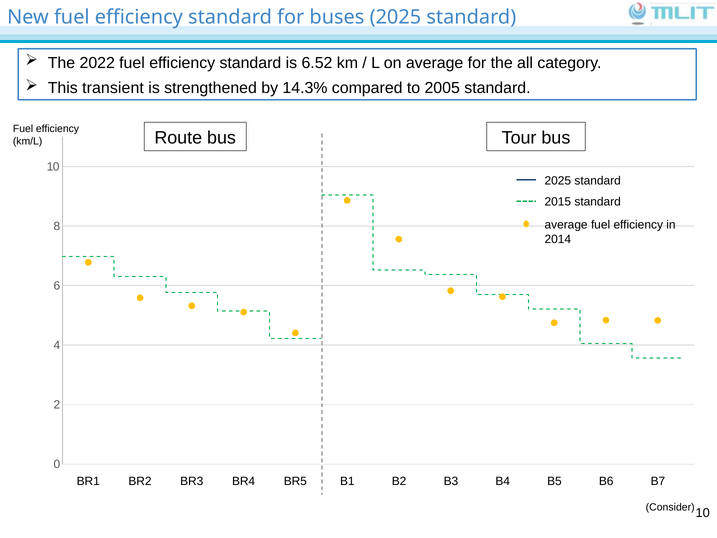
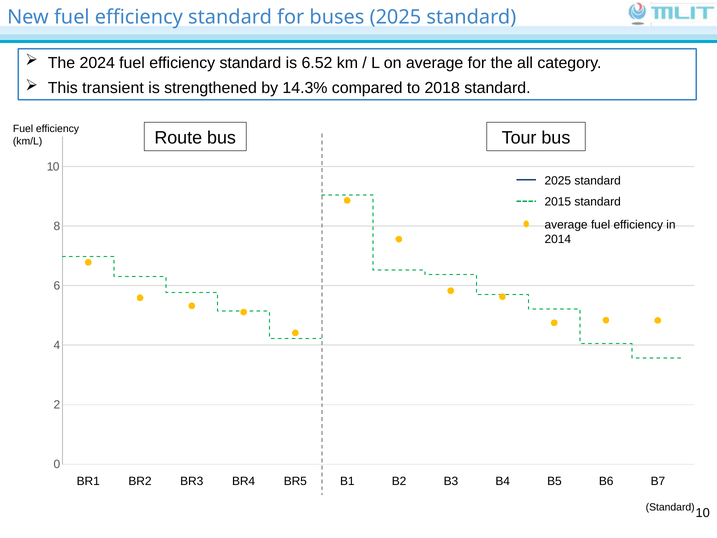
2022: 2022 -> 2024
2005: 2005 -> 2018
Consider at (670, 507): Consider -> Standard
